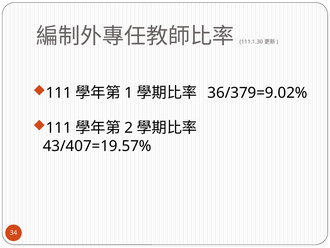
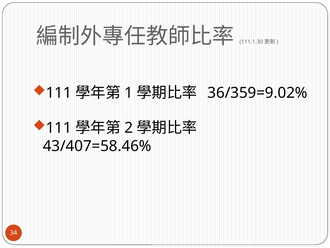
36/379=9.02%: 36/379=9.02% -> 36/359=9.02%
43/407=19.57%: 43/407=19.57% -> 43/407=58.46%
